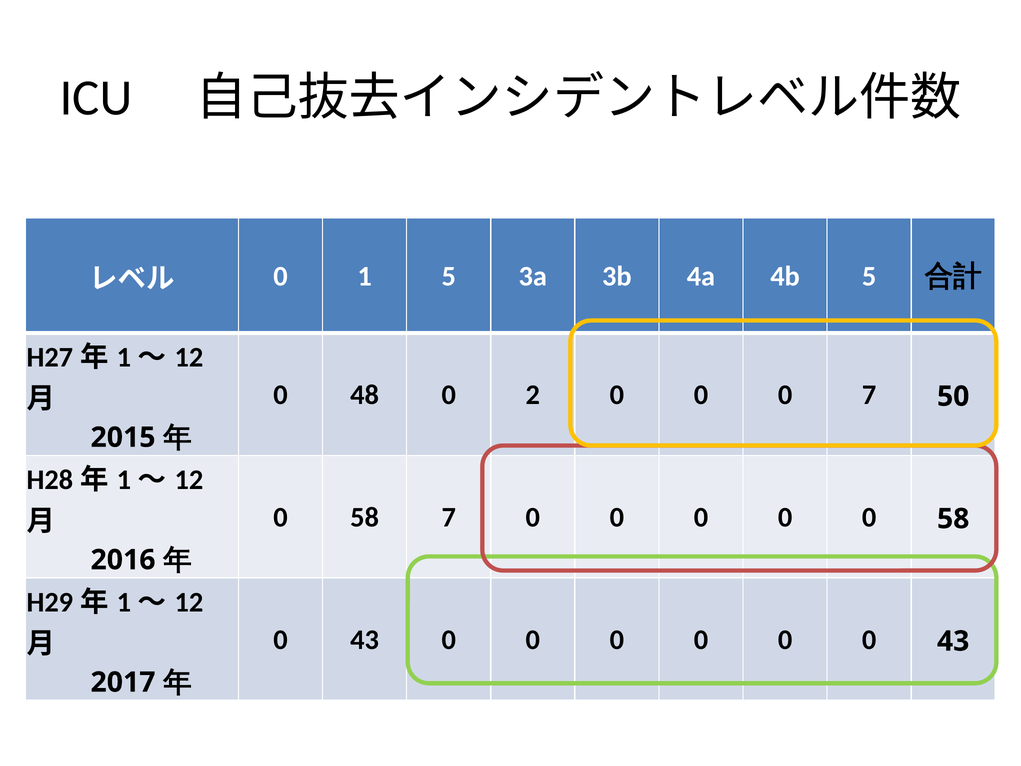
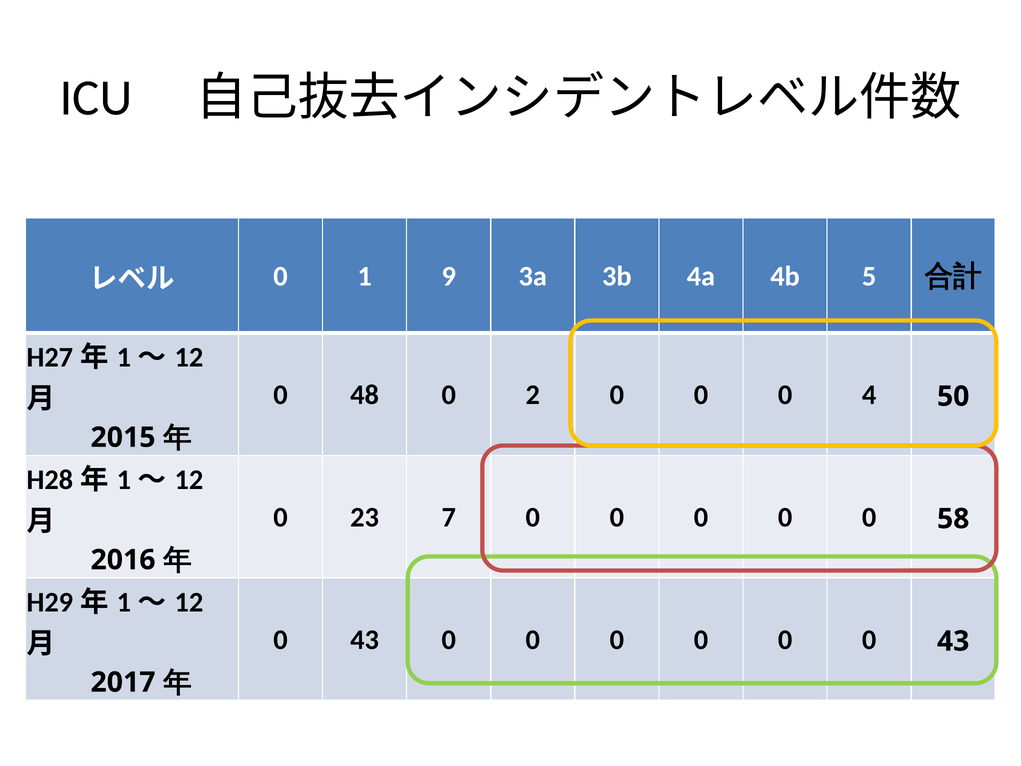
1 5: 5 -> 9
0 7: 7 -> 4
58 at (365, 517): 58 -> 23
